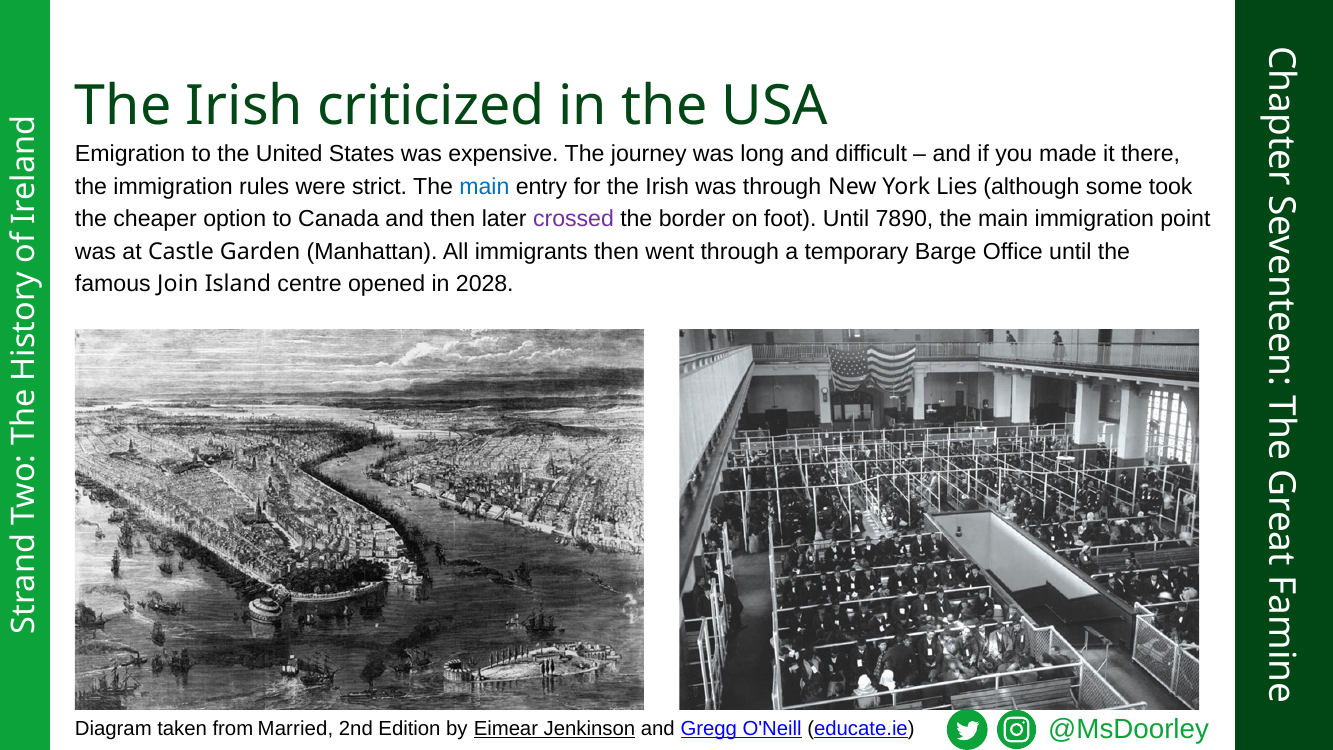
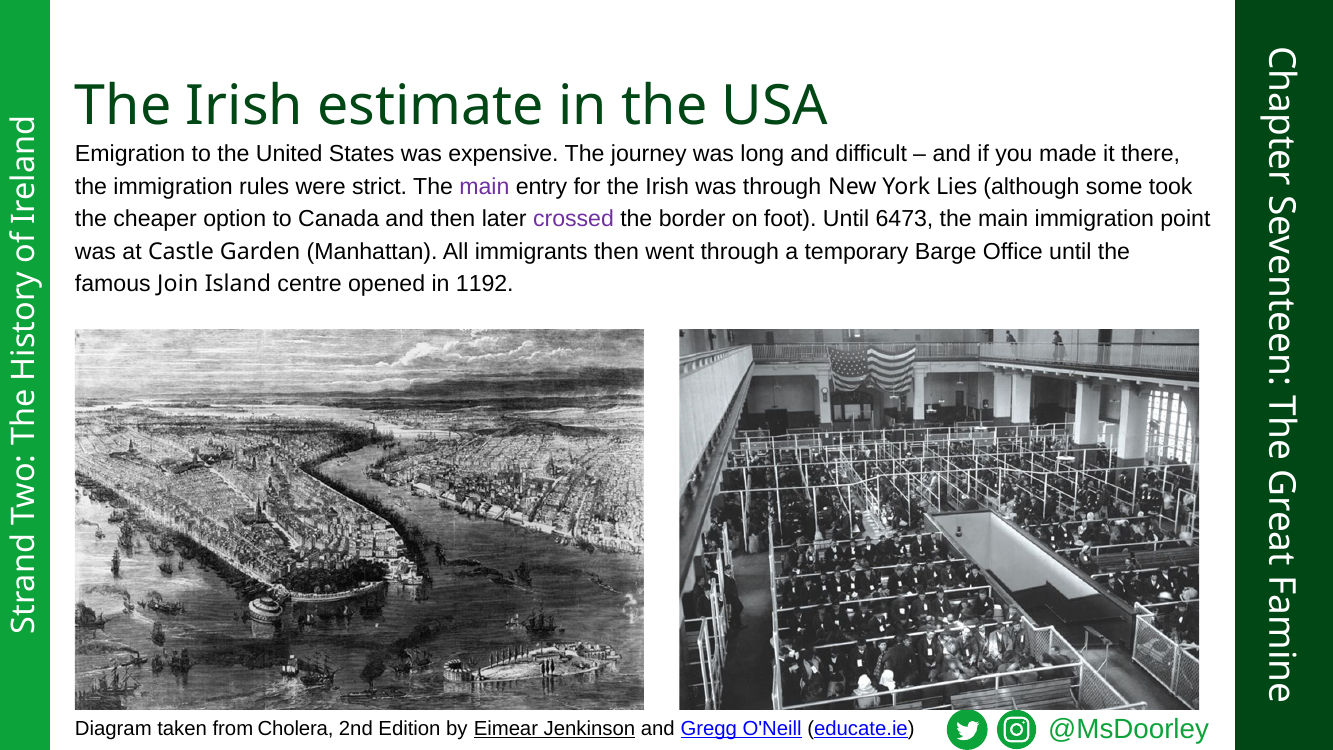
criticized: criticized -> estimate
main at (484, 187) colour: blue -> purple
7890: 7890 -> 6473
2028: 2028 -> 1192
Married: Married -> Cholera
